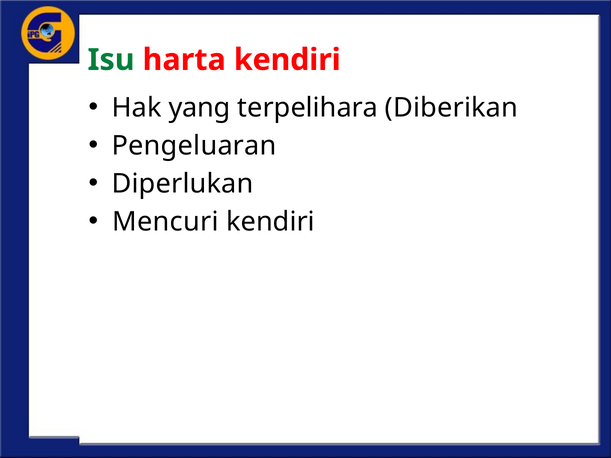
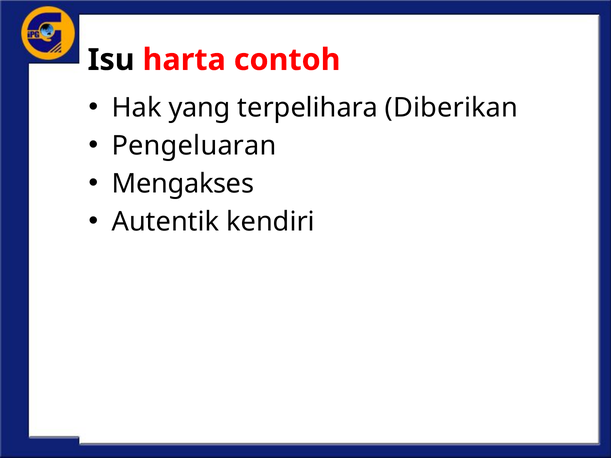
Isu colour: green -> black
harta kendiri: kendiri -> contoh
Diperlukan: Diperlukan -> Mengakses
Mencuri: Mencuri -> Autentik
